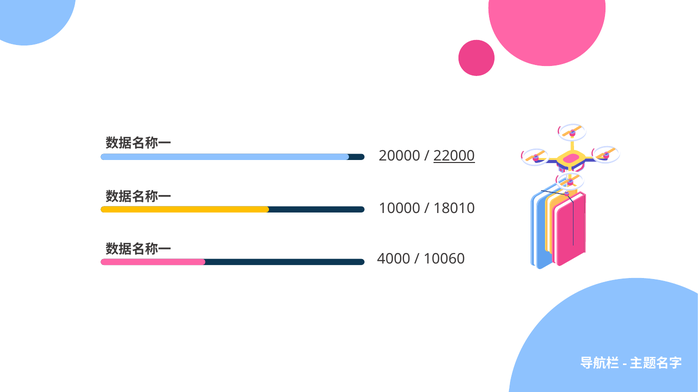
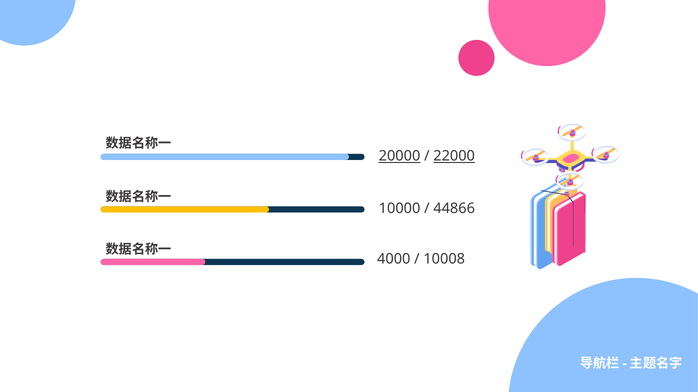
20000 underline: none -> present
18010: 18010 -> 44866
10060: 10060 -> 10008
